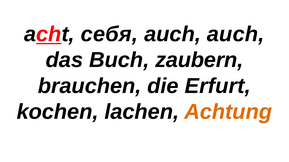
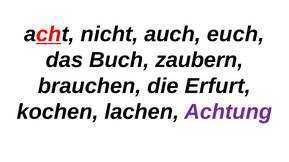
себя: себя -> nicht
auch auch: auch -> euch
Achtung colour: orange -> purple
